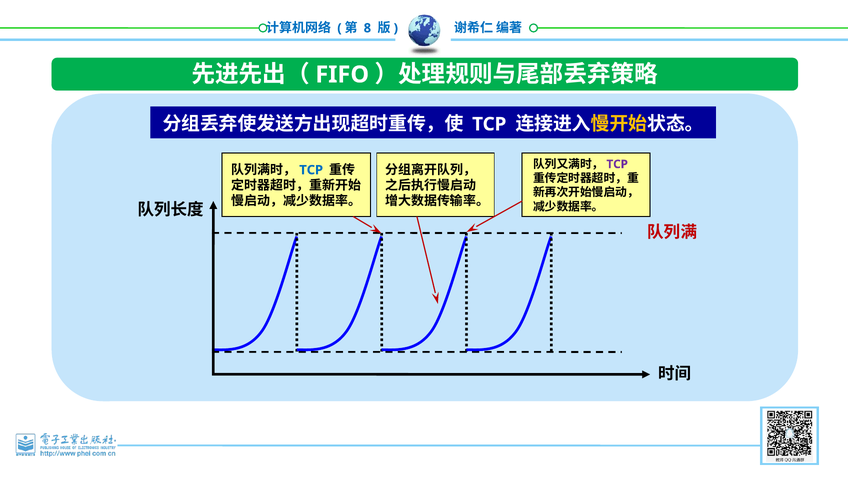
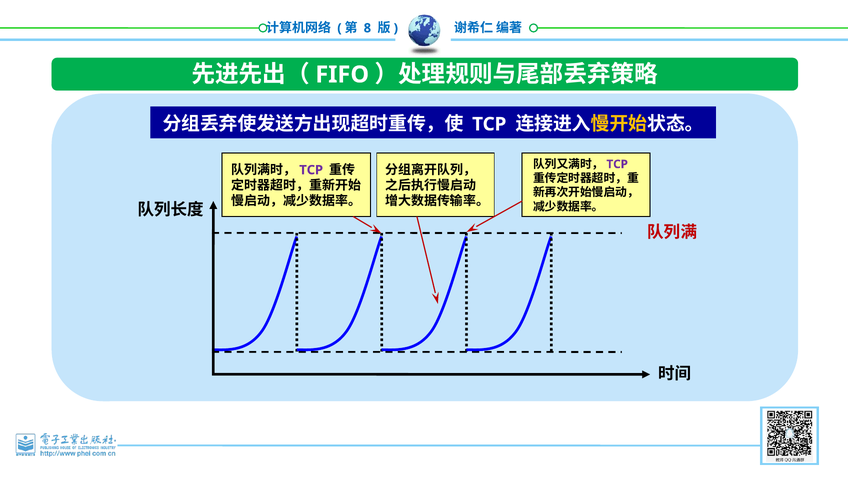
TCP at (311, 170) colour: blue -> purple
